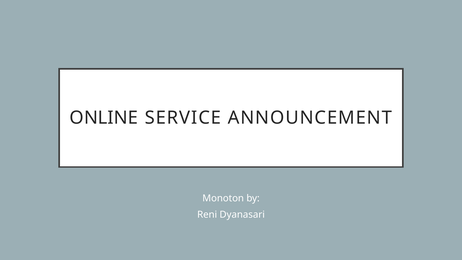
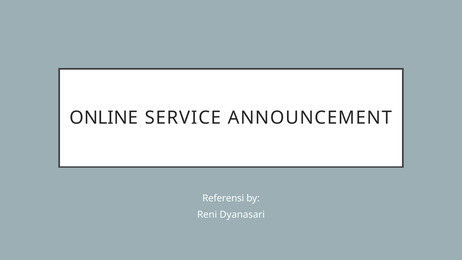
Monoton: Monoton -> Referensi
